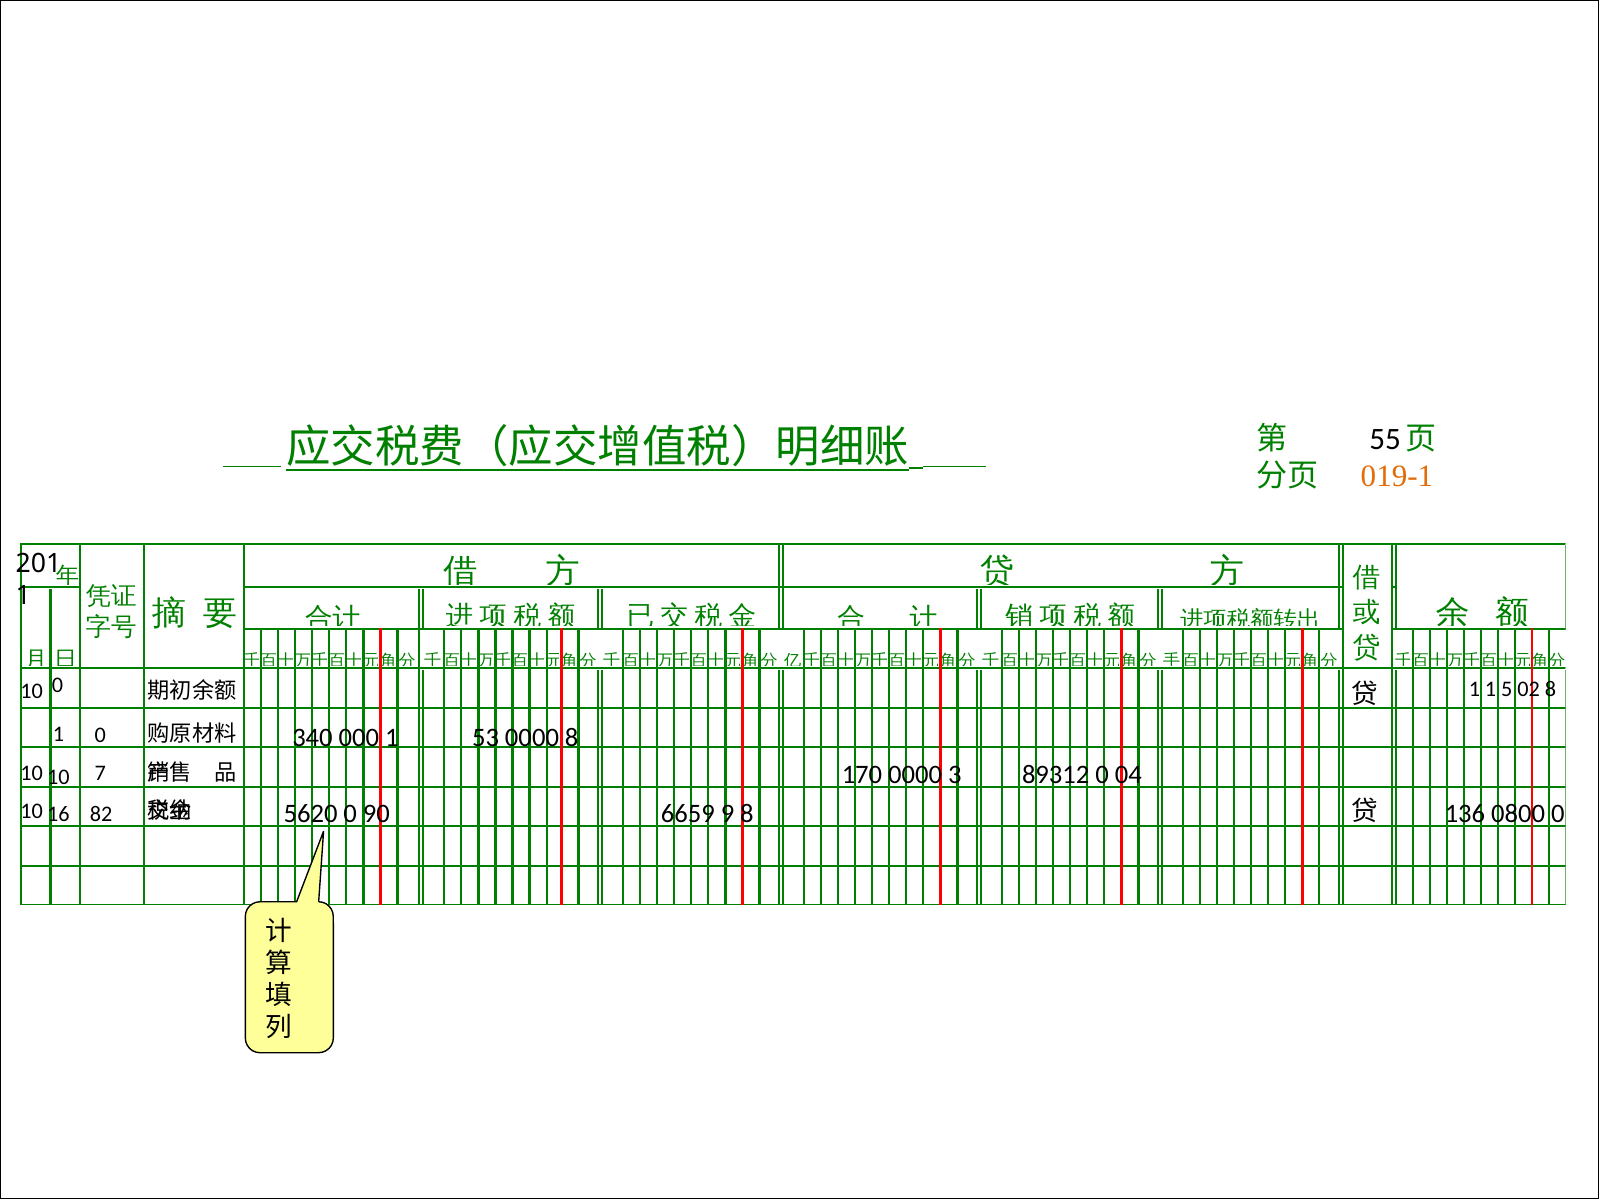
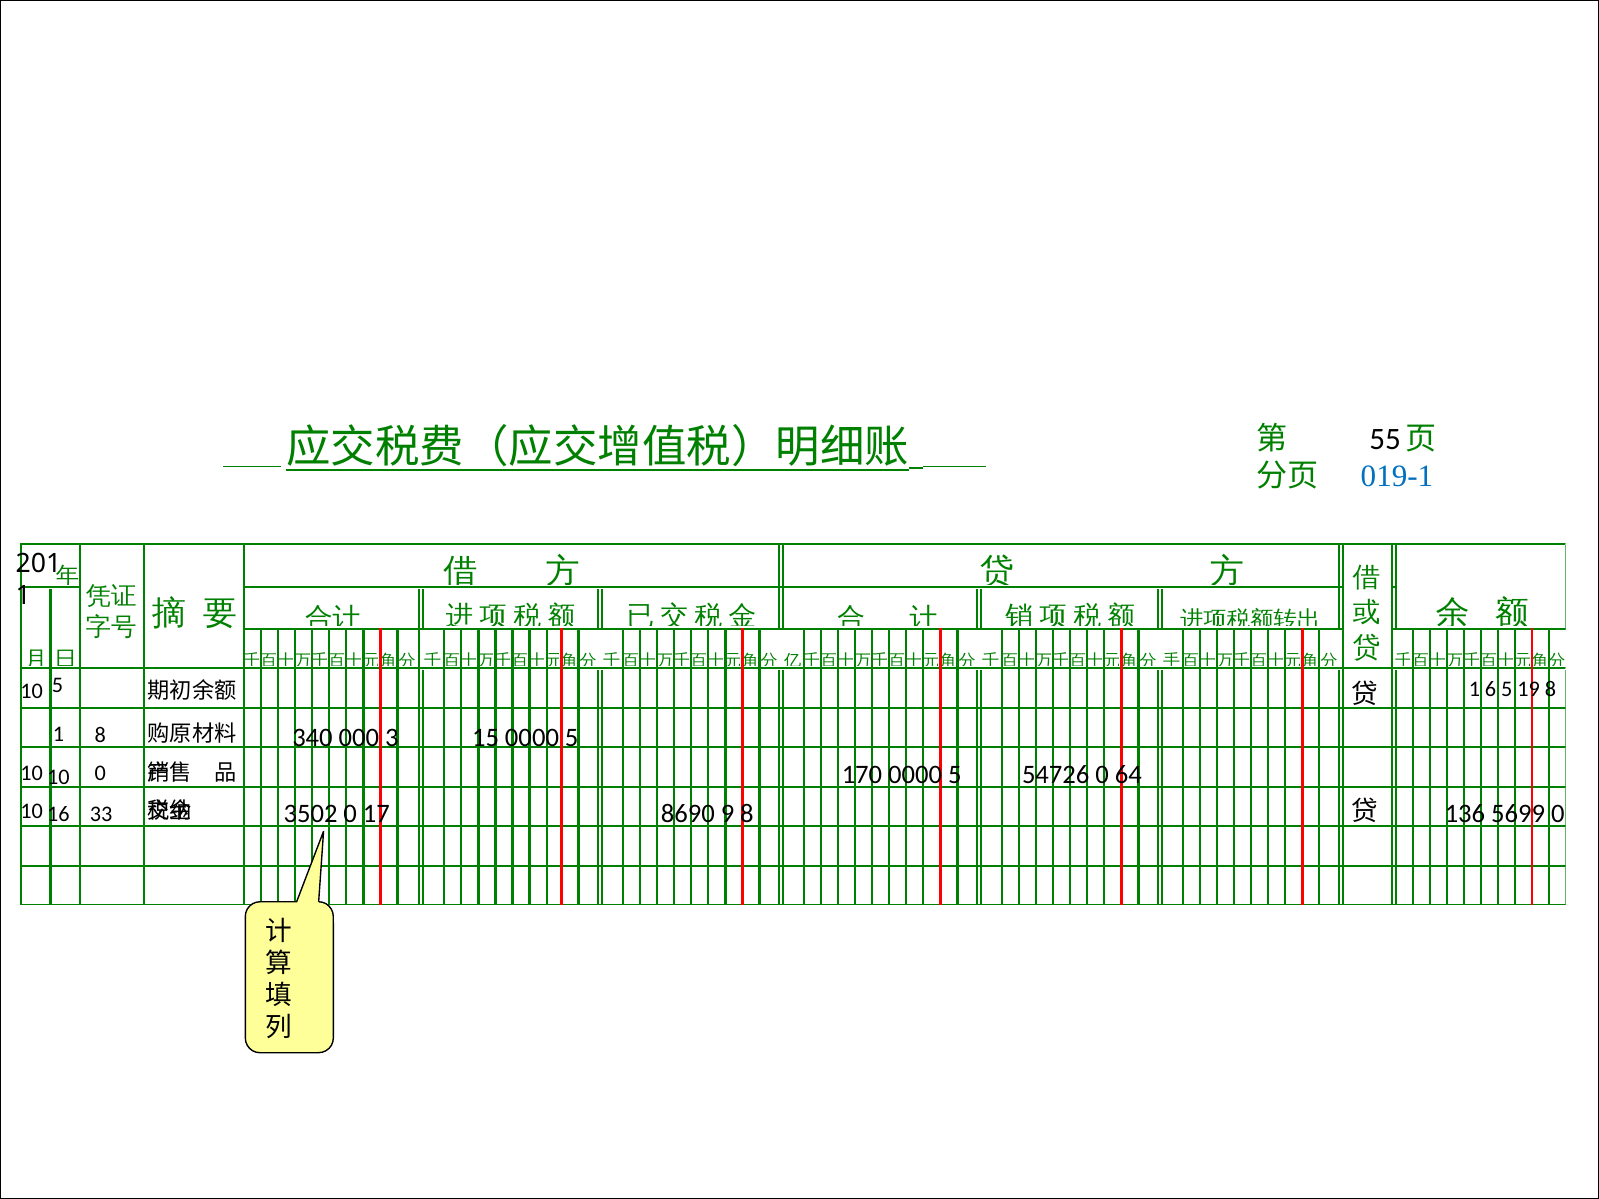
019-1 colour: orange -> blue
10 0: 0 -> 5
1 1: 1 -> 6
02: 02 -> 19
1 0: 0 -> 8
53: 53 -> 15
8 at (572, 737): 8 -> 5
000 1: 1 -> 3
170 0000 3: 3 -> 5
89312: 89312 -> 54726
04: 04 -> 64
10 7: 7 -> 0
0800: 0800 -> 5699
5620: 5620 -> 3502
90: 90 -> 17
6659: 6659 -> 8690
82: 82 -> 33
